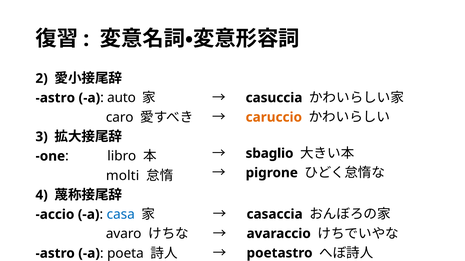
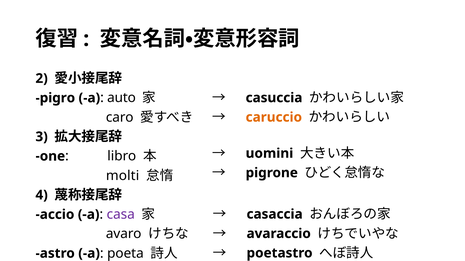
astro at (55, 98): astro -> pigro
sbaglio: sbaglio -> uomini
casa colour: blue -> purple
